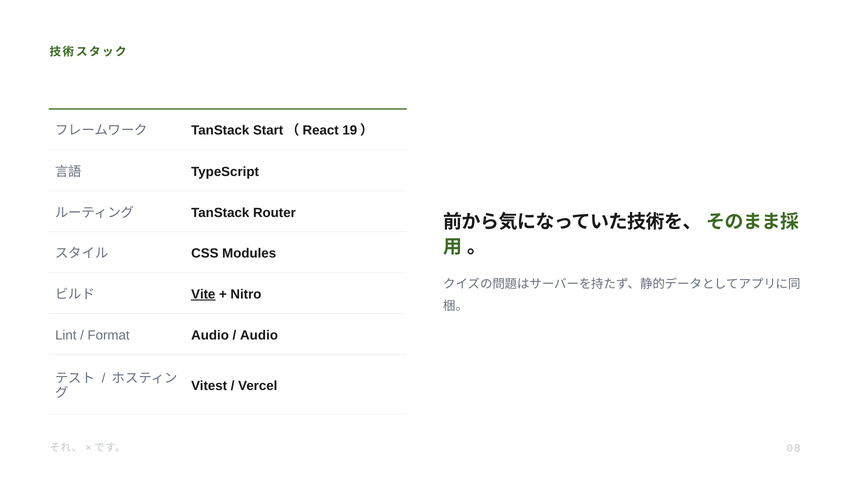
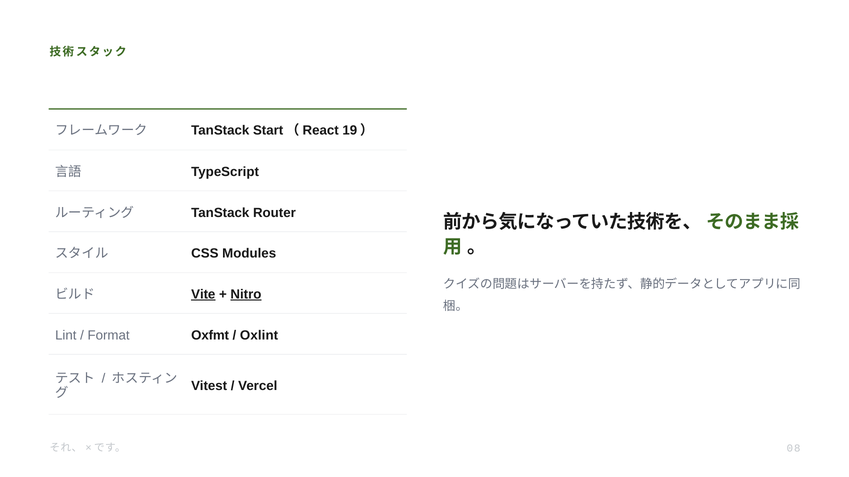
Nitro underline: none -> present
Format Audio: Audio -> Oxfmt
Audio at (259, 336): Audio -> Oxlint
